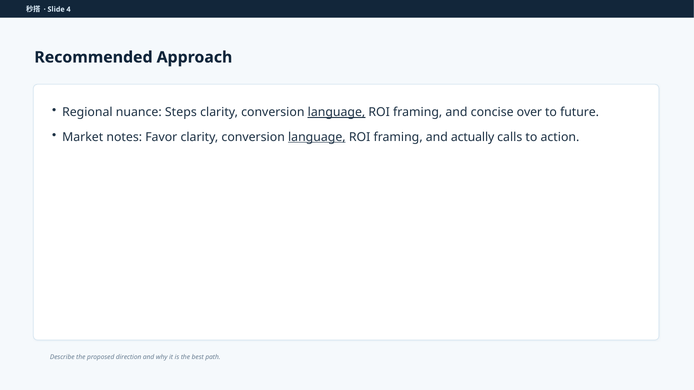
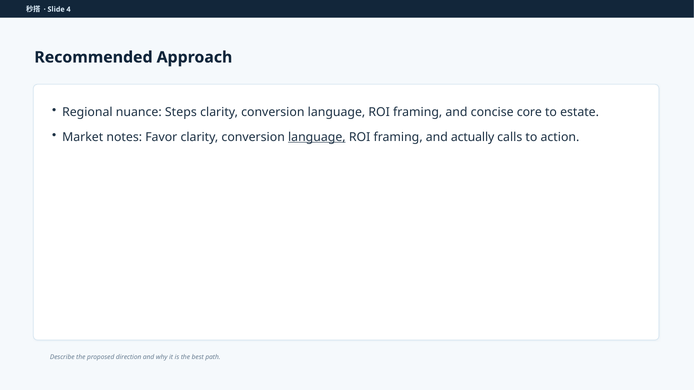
language at (337, 112) underline: present -> none
over: over -> core
future: future -> estate
